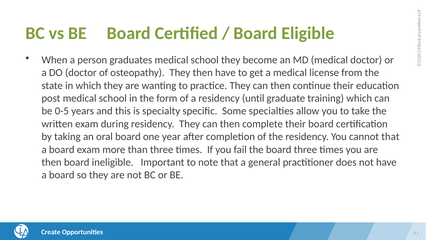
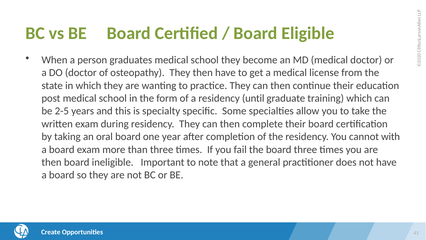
0-5: 0-5 -> 2-5
cannot that: that -> with
